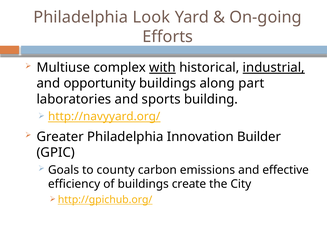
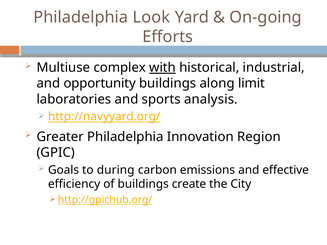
industrial underline: present -> none
part: part -> limit
building: building -> analysis
Builder: Builder -> Region
county: county -> during
